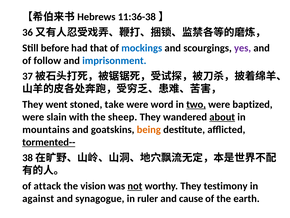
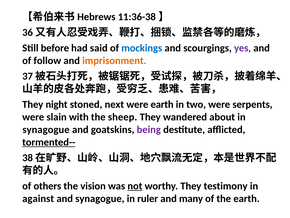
that: that -> said
imprisonment colour: blue -> orange
went: went -> night
take: take -> next
were word: word -> earth
two underline: present -> none
baptized: baptized -> serpents
about underline: present -> none
mountains at (46, 129): mountains -> synagogue
being colour: orange -> purple
attack: attack -> others
cause: cause -> many
